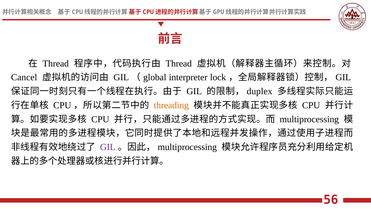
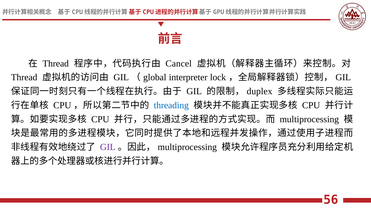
Thread at (179, 63): Thread -> Cancel
Cancel at (24, 77): Cancel -> Thread
threading colour: orange -> blue
